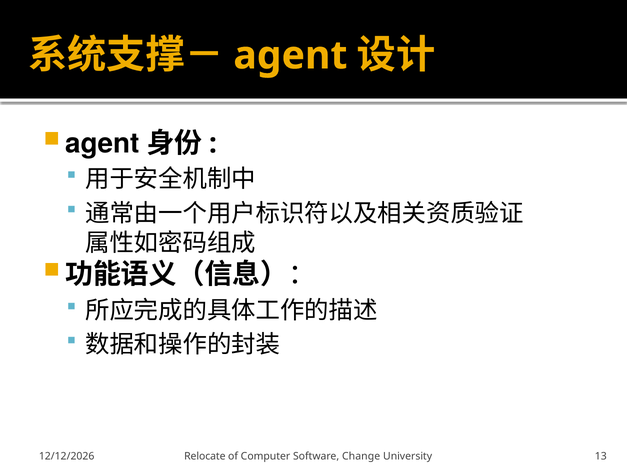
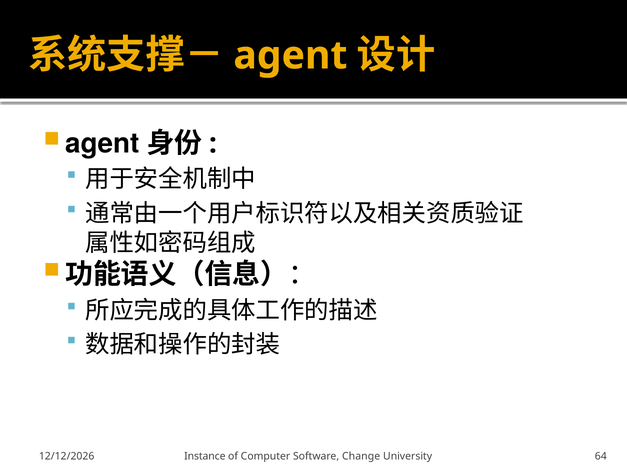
Relocate: Relocate -> Instance
13: 13 -> 64
